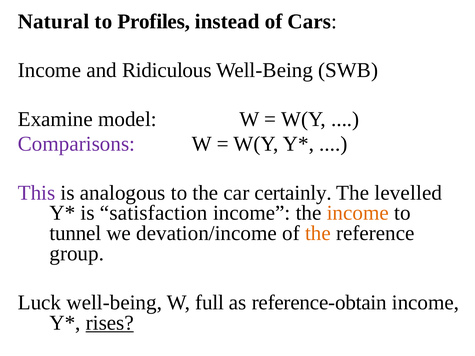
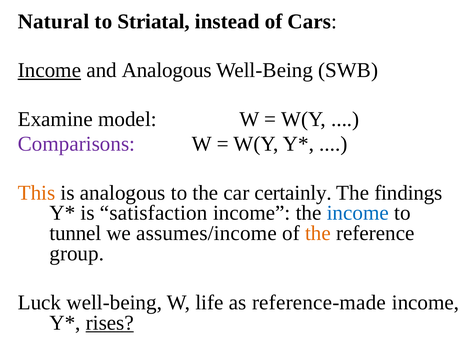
Profiles: Profiles -> Striatal
Income at (49, 70) underline: none -> present
and Ridiculous: Ridiculous -> Analogous
This colour: purple -> orange
levelled: levelled -> findings
income at (358, 213) colour: orange -> blue
devation/income: devation/income -> assumes/income
full: full -> life
reference-obtain: reference-obtain -> reference-made
